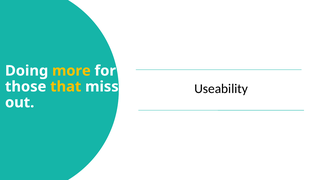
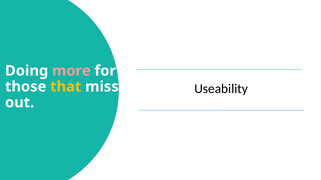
more colour: yellow -> pink
